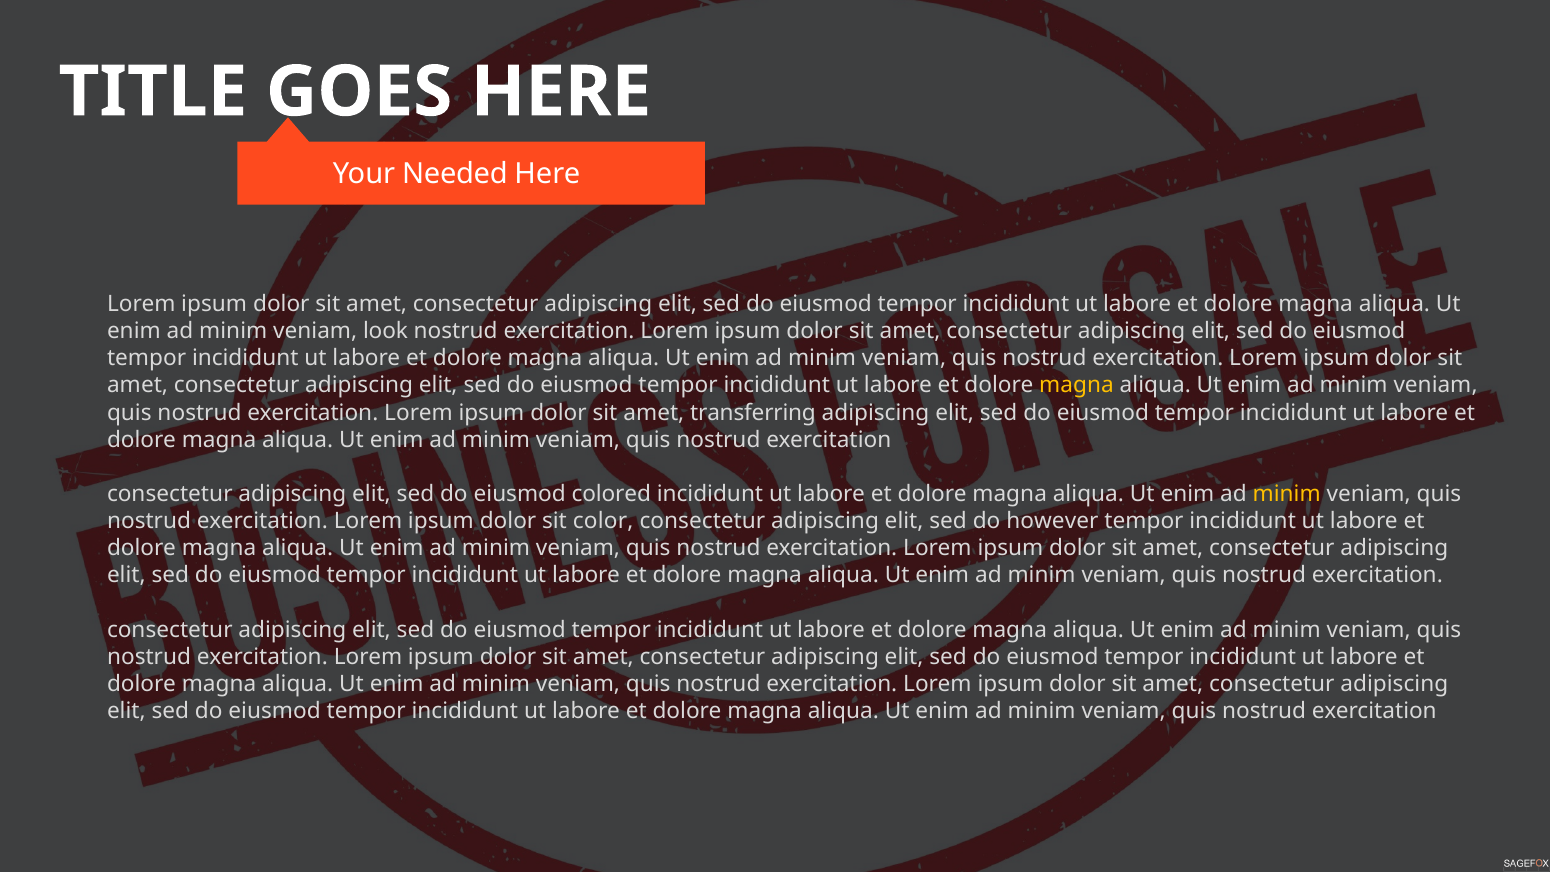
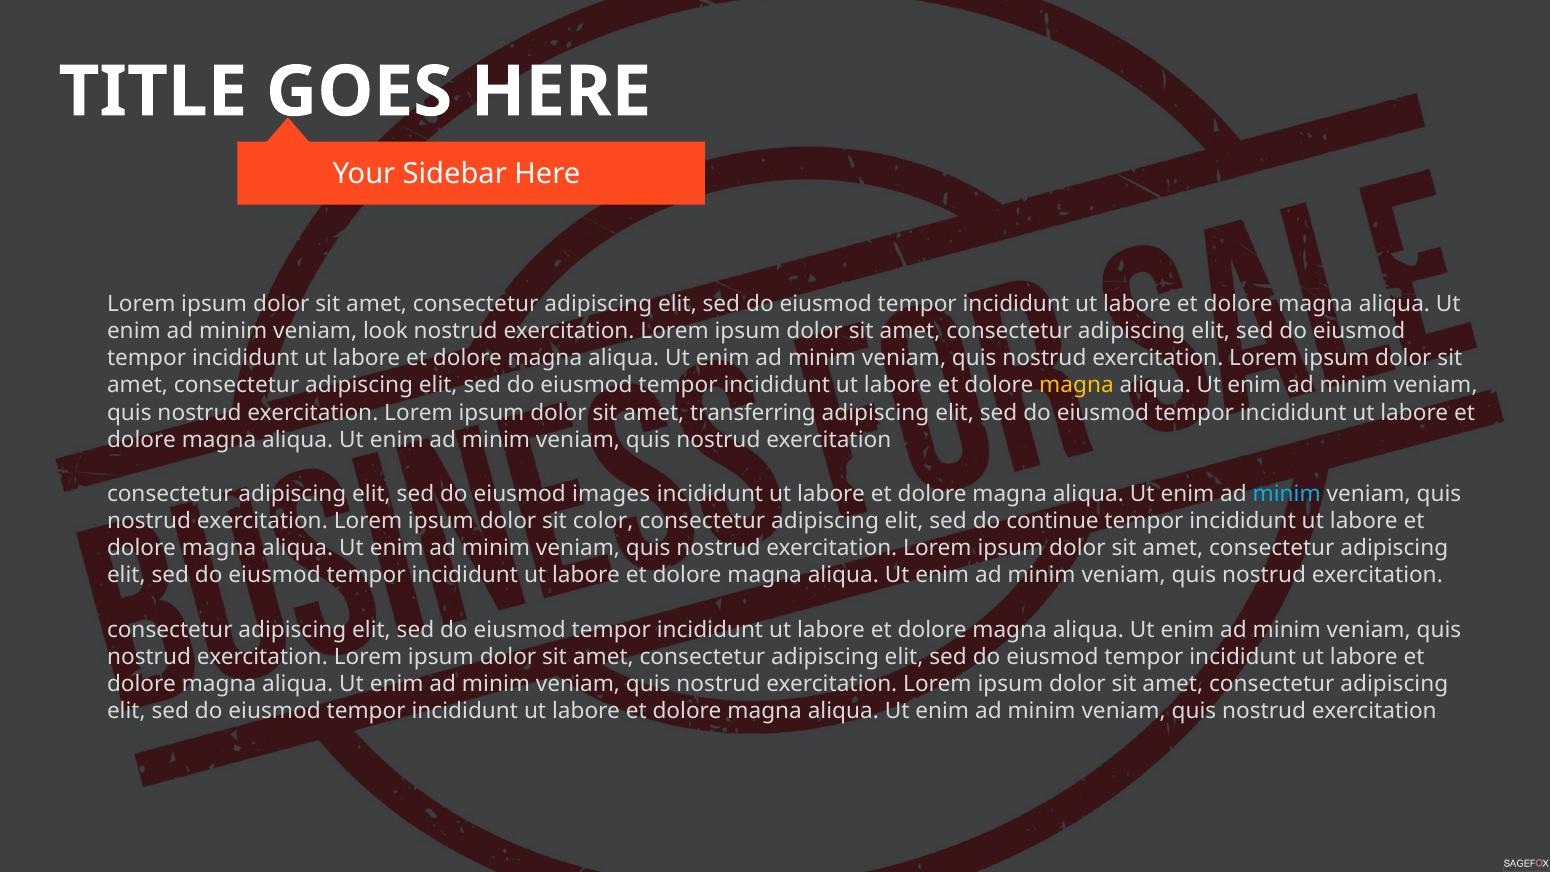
Needed: Needed -> Sidebar
colored: colored -> images
minim at (1287, 494) colour: yellow -> light blue
however: however -> continue
